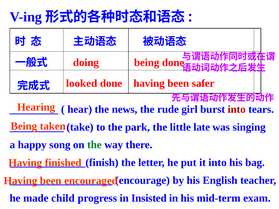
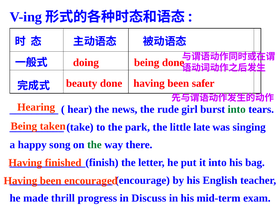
looked: looked -> beauty
into at (237, 109) colour: red -> green
child: child -> thrill
Insisted: Insisted -> Discuss
